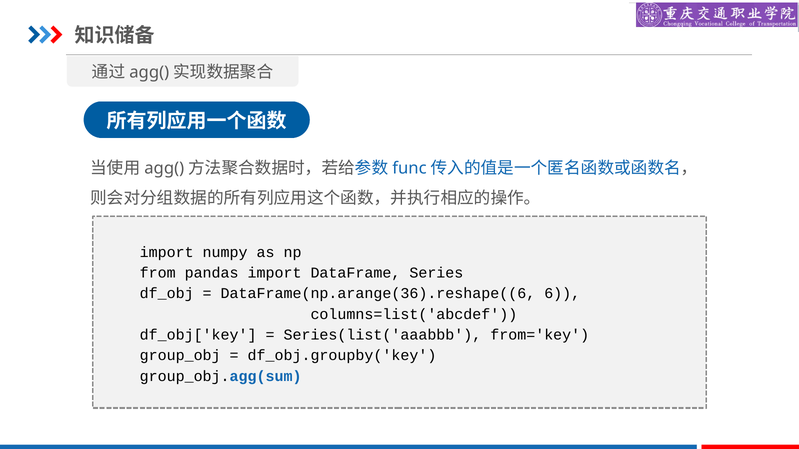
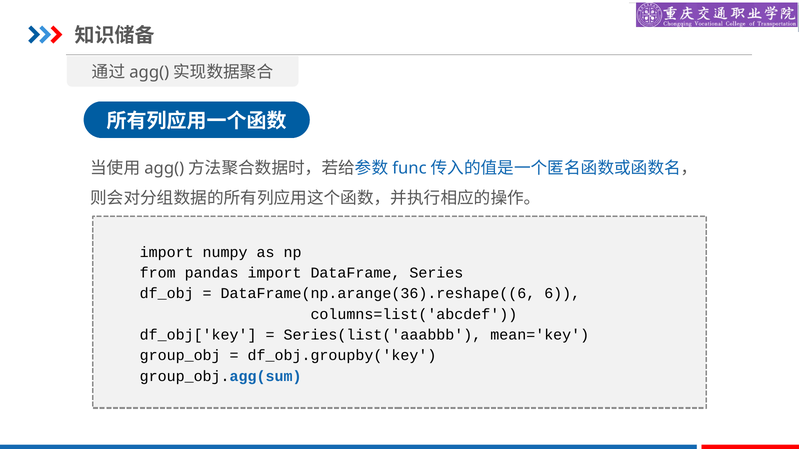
from='key: from='key -> mean='key
